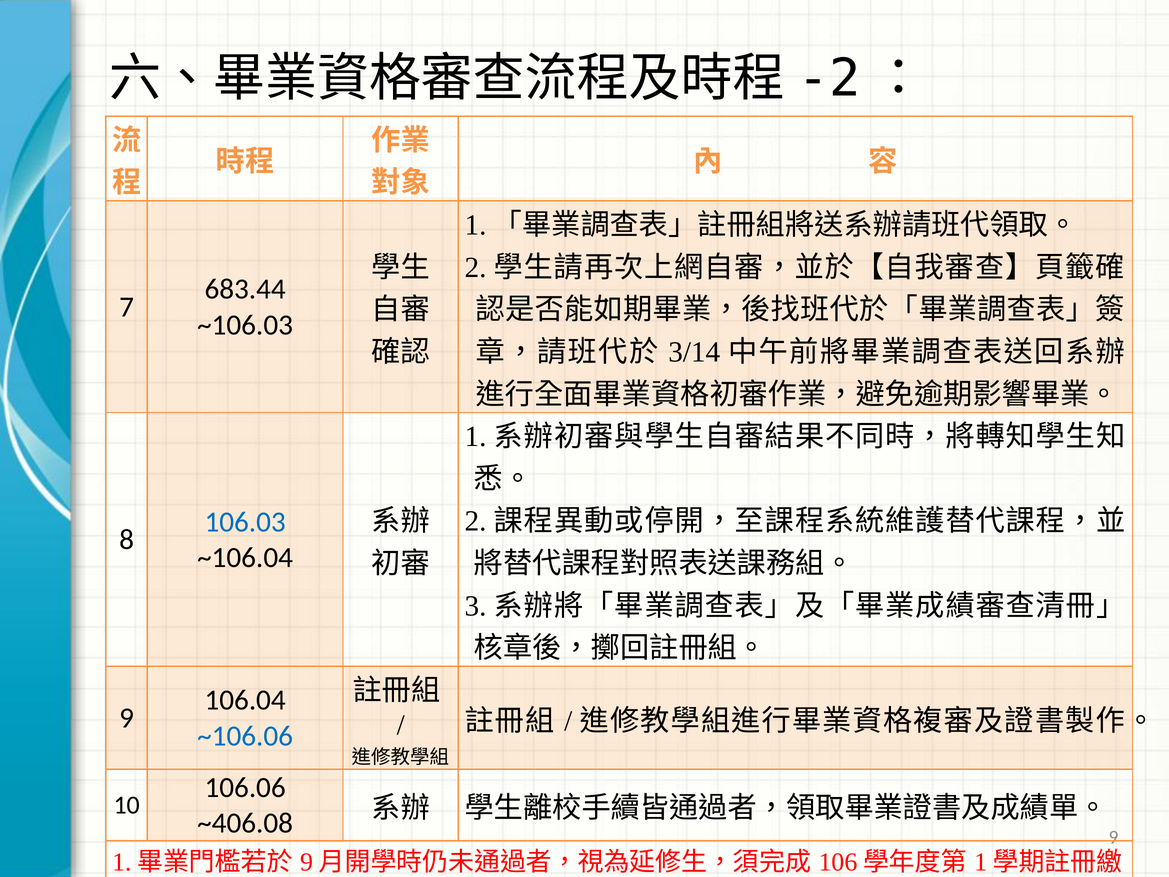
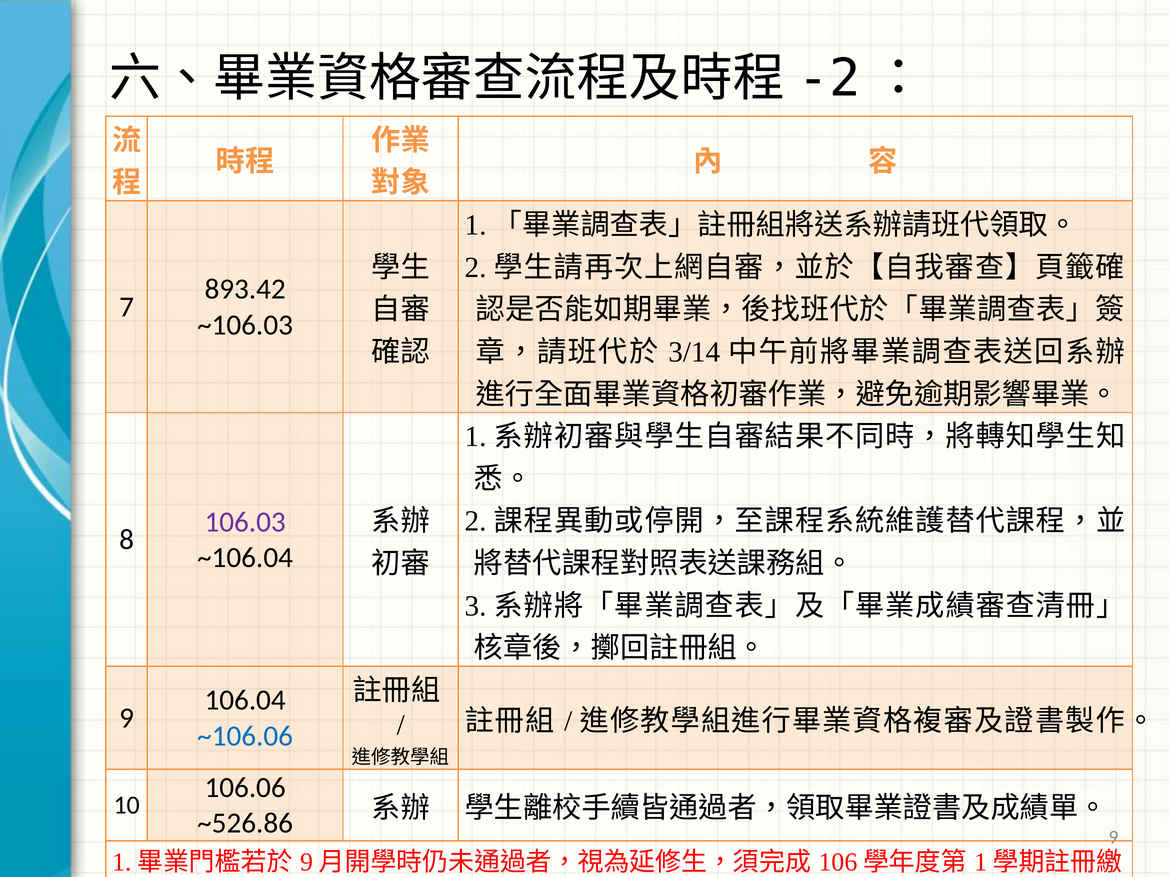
683.44: 683.44 -> 893.42
106.03 colour: blue -> purple
~406.08: ~406.08 -> ~526.86
